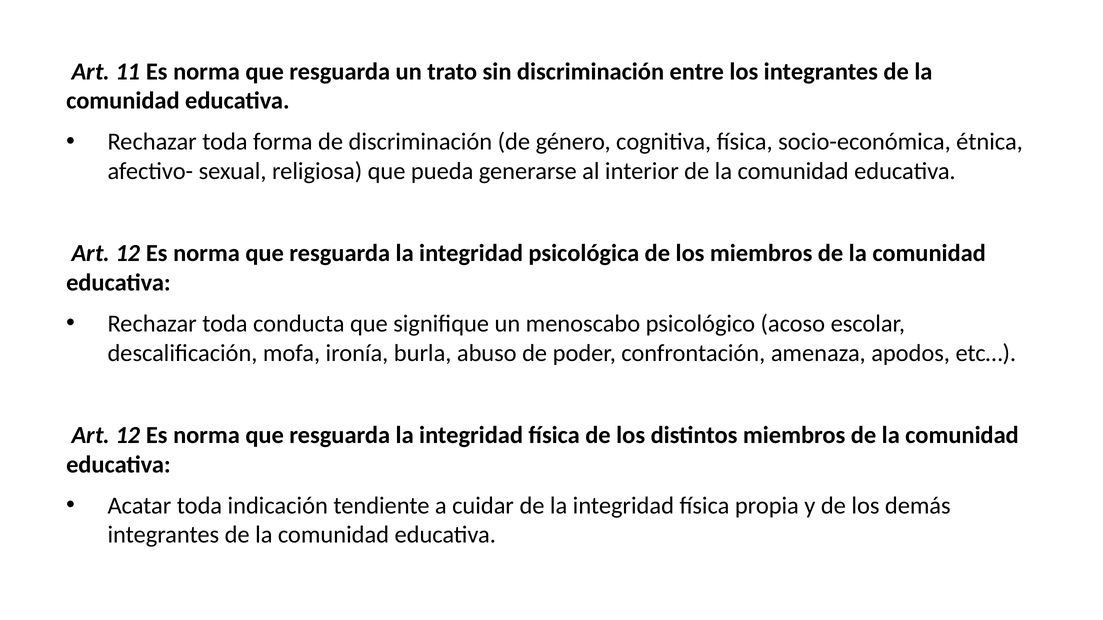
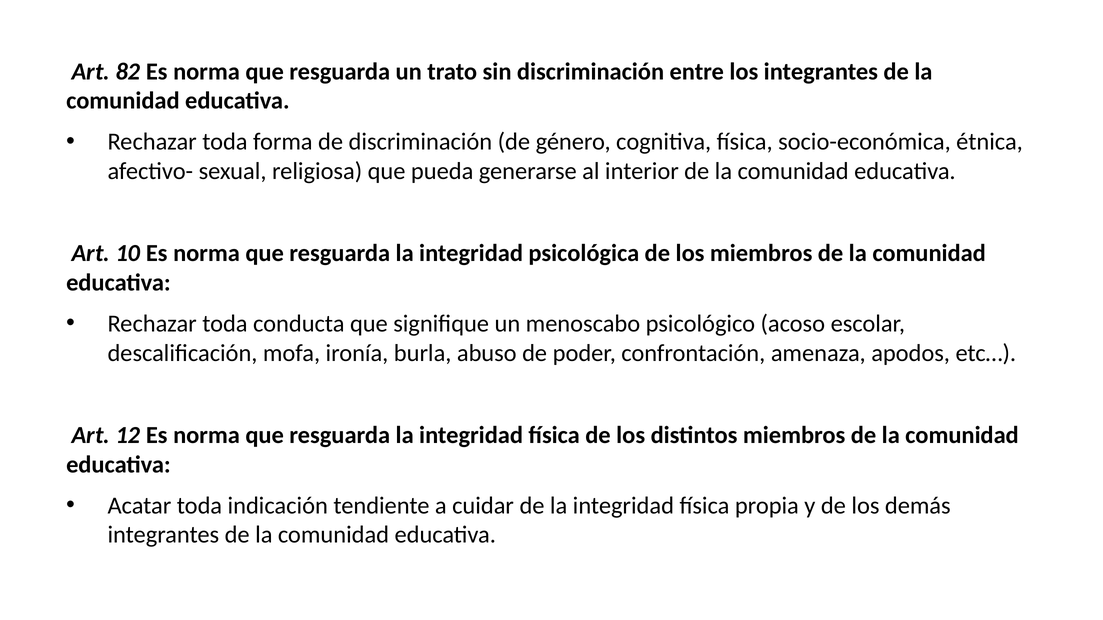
11: 11 -> 82
12 at (128, 253): 12 -> 10
